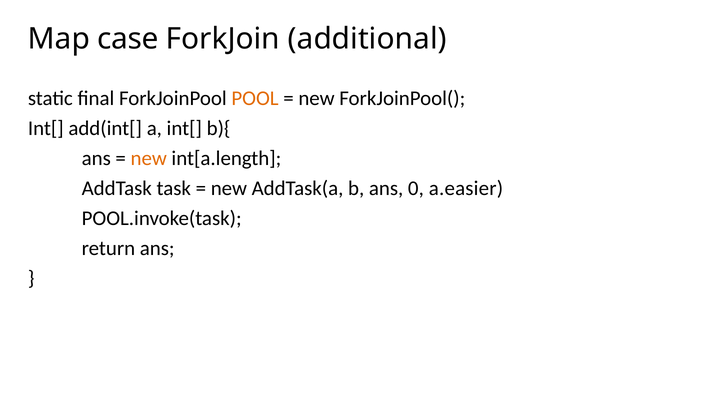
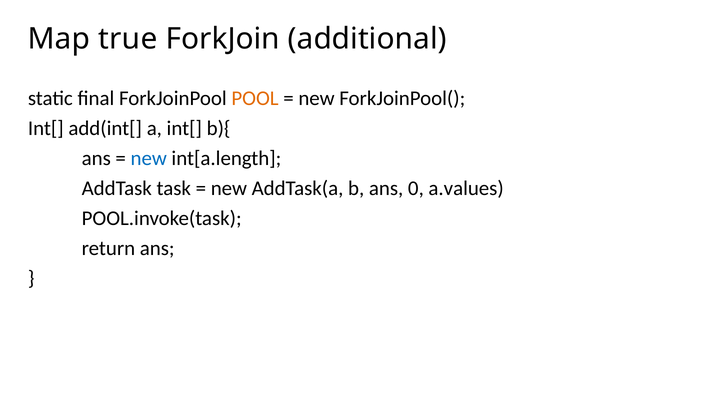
case: case -> true
new at (149, 159) colour: orange -> blue
a.easier: a.easier -> a.values
